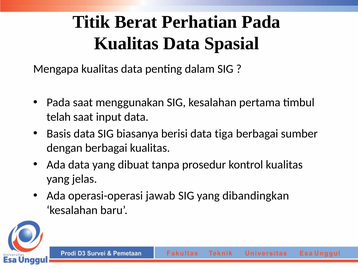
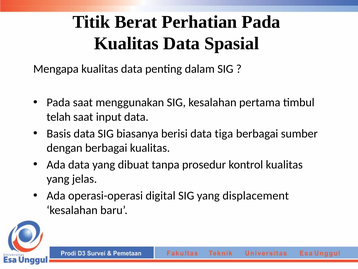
jawab: jawab -> digital
dibandingkan: dibandingkan -> displacement
